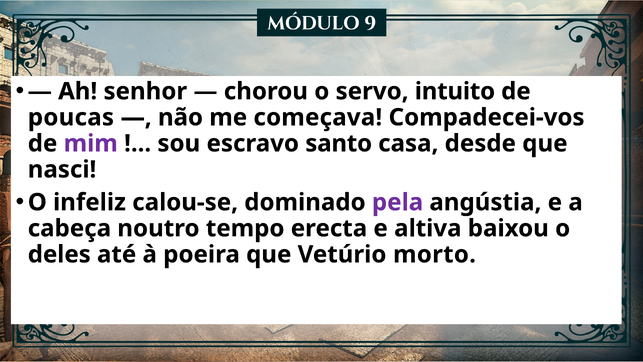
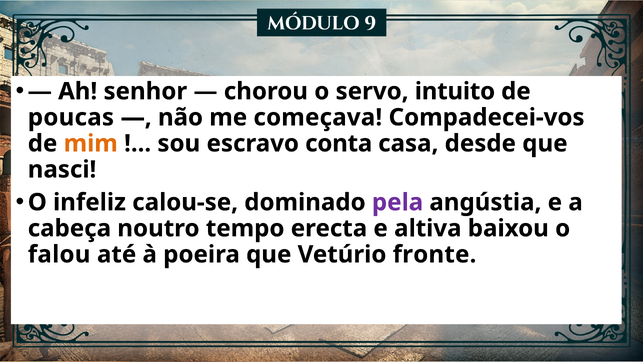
mim colour: purple -> orange
santo: santo -> conta
deles: deles -> falou
morto: morto -> fronte
